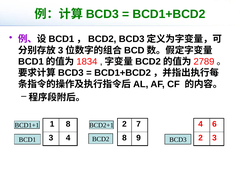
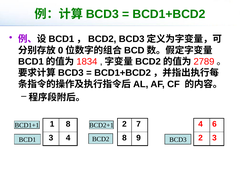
3 at (61, 50): 3 -> 0
